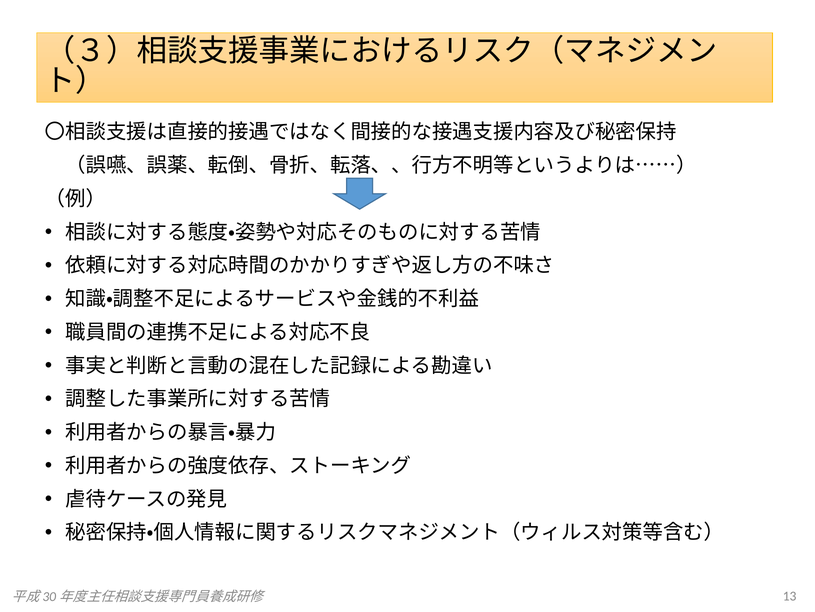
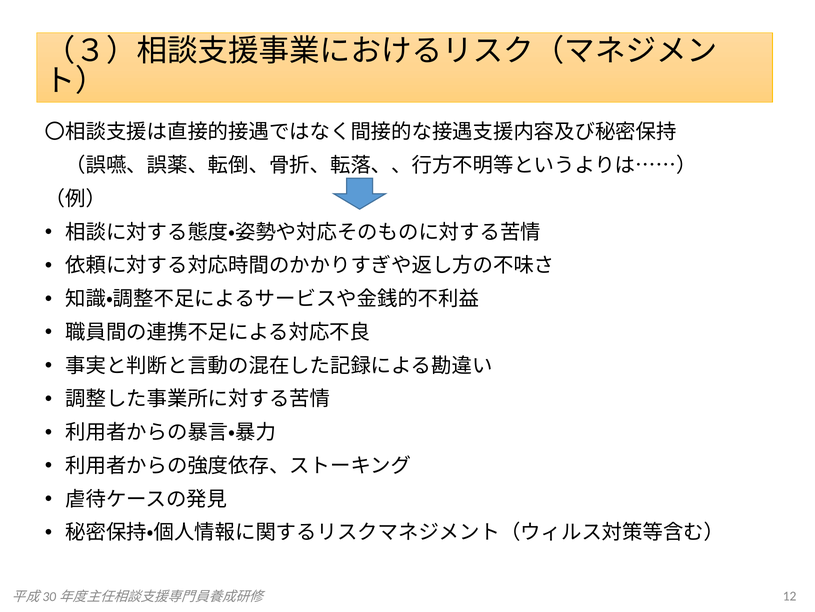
13: 13 -> 12
